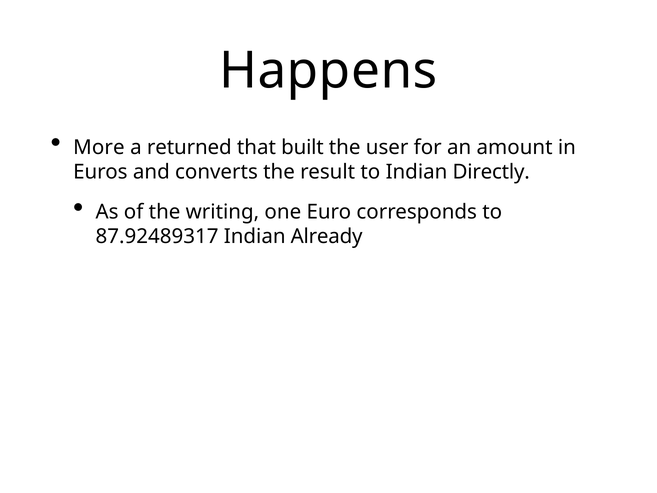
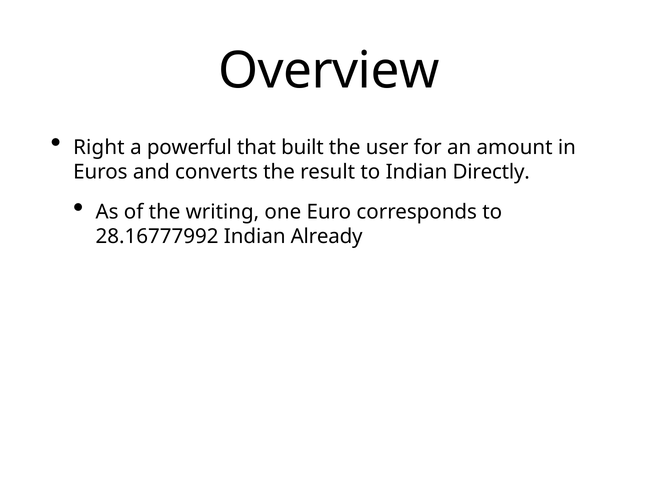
Happens: Happens -> Overview
More: More -> Right
returned: returned -> powerful
87.92489317: 87.92489317 -> 28.16777992
